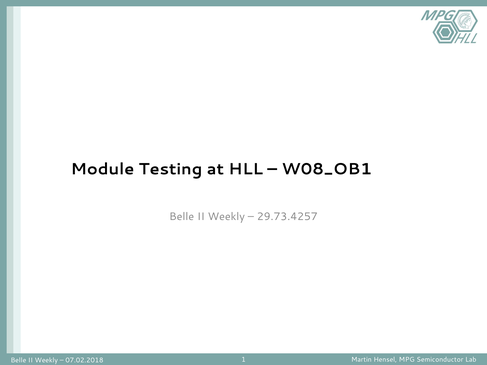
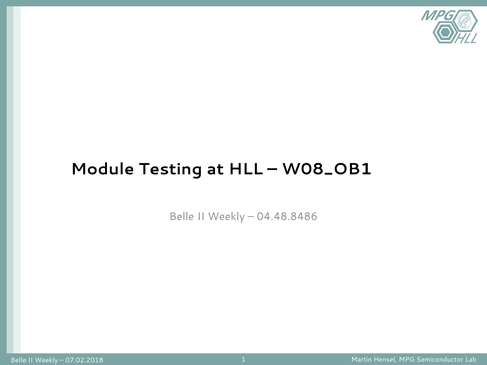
29.73.4257: 29.73.4257 -> 04.48.8486
